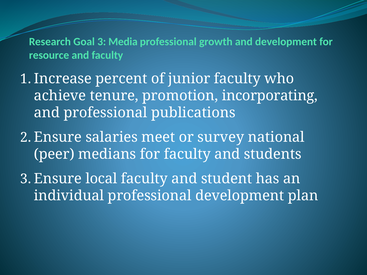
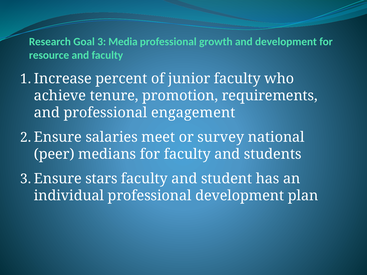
incorporating: incorporating -> requirements
publications: publications -> engagement
local: local -> stars
